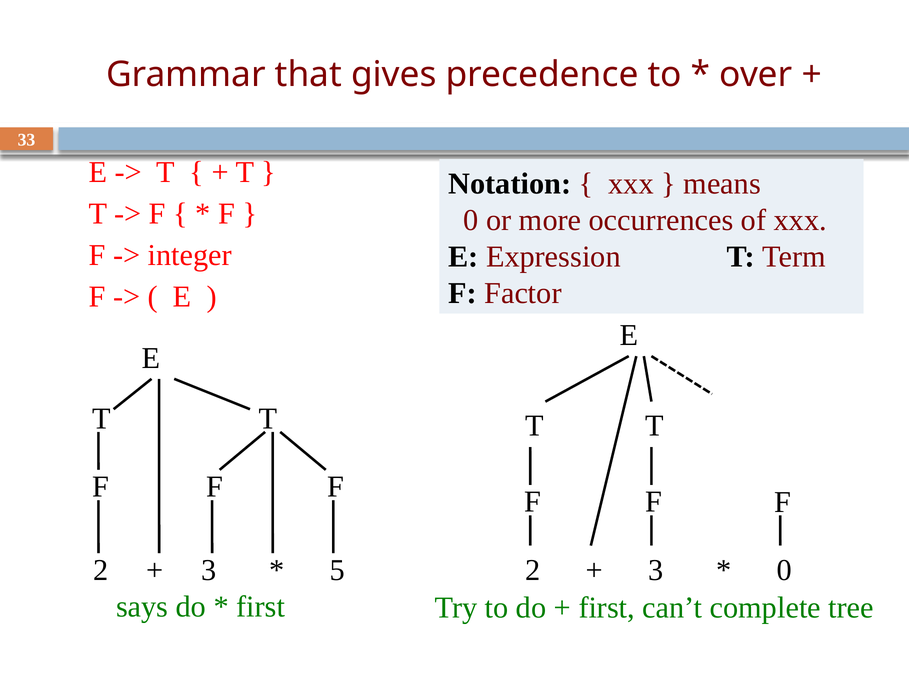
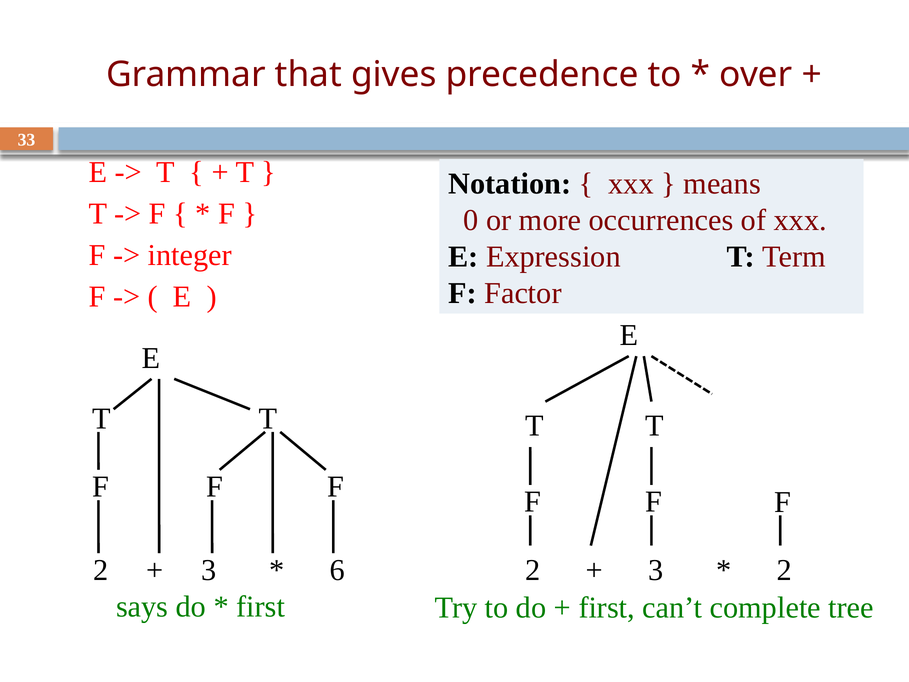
5: 5 -> 6
0 at (784, 570): 0 -> 2
